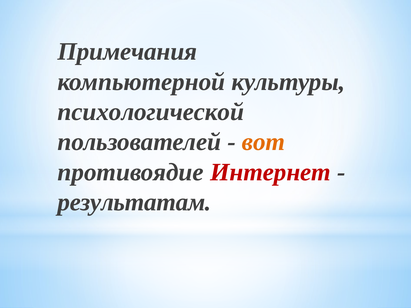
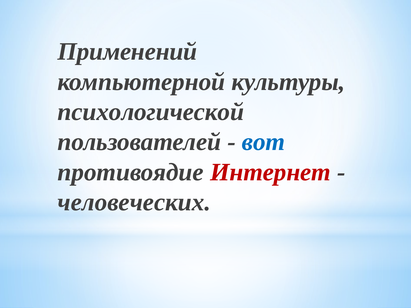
Примечания: Примечания -> Применений
вот colour: orange -> blue
результатам: результатам -> человеческих
